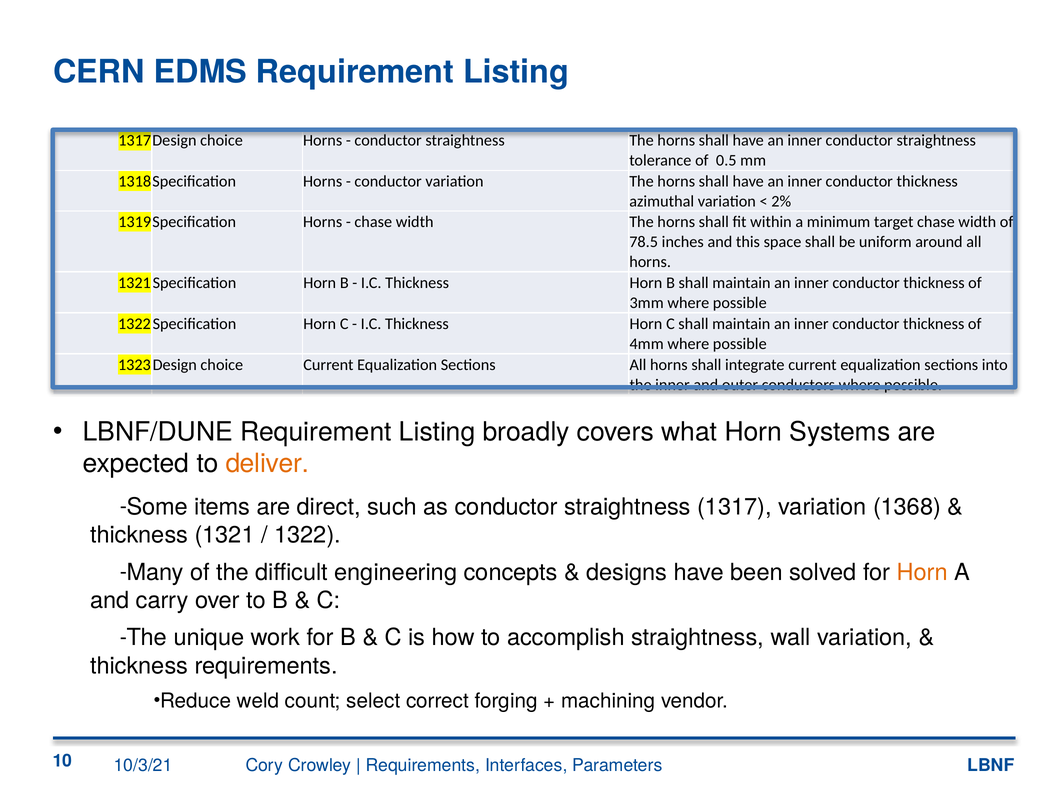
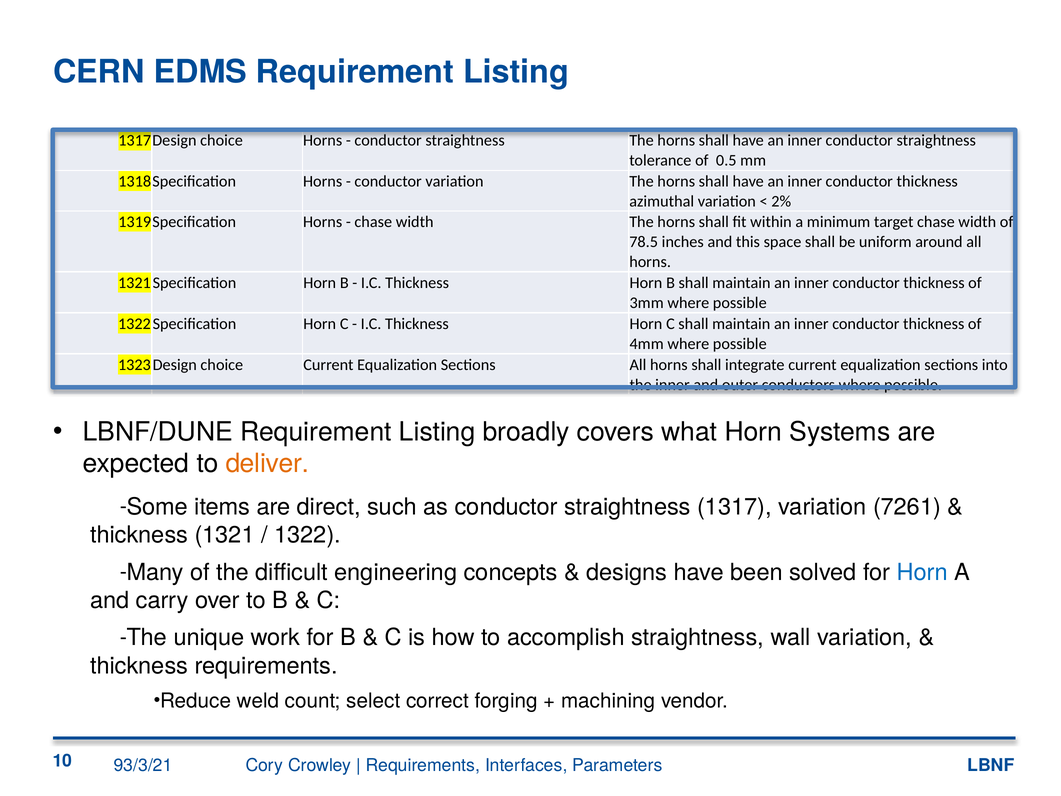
1368: 1368 -> 7261
Horn at (922, 572) colour: orange -> blue
10/3/21: 10/3/21 -> 93/3/21
